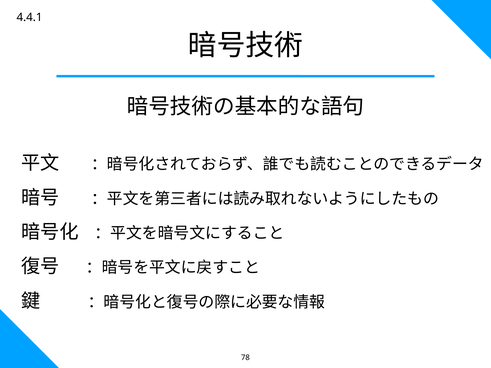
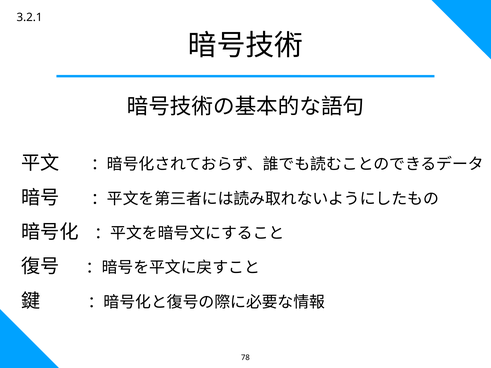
4.4.1: 4.4.1 -> 3.2.1
